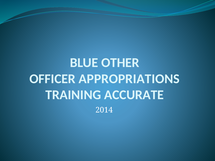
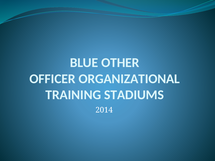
APPROPRIATIONS: APPROPRIATIONS -> ORGANIZATIONAL
ACCURATE: ACCURATE -> STADIUMS
